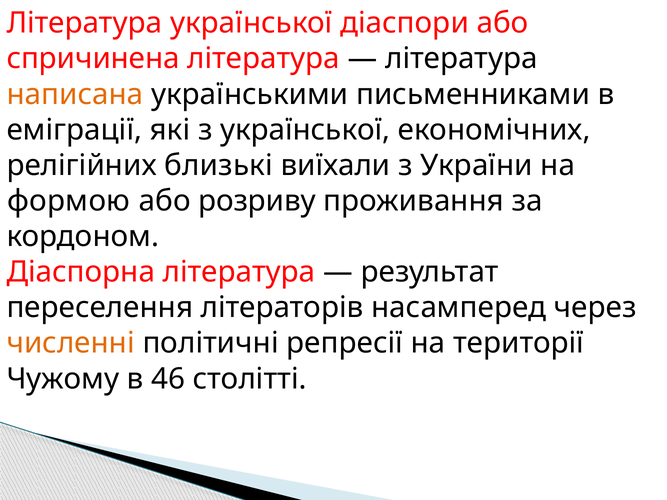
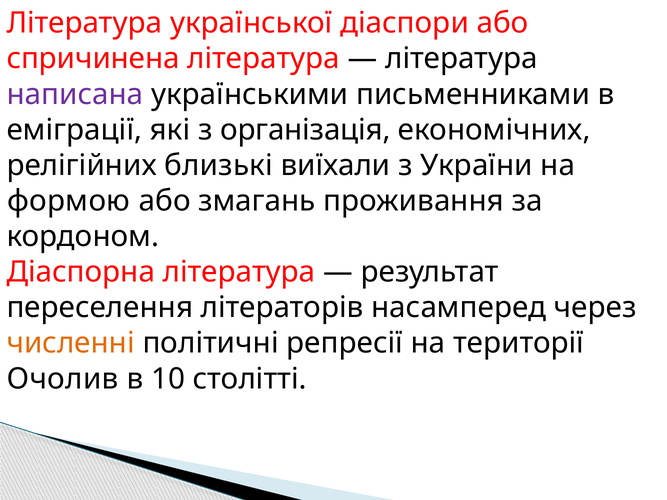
написана colour: orange -> purple
з української: української -> організація
розриву: розриву -> змагань
Чужому: Чужому -> Очолив
46: 46 -> 10
